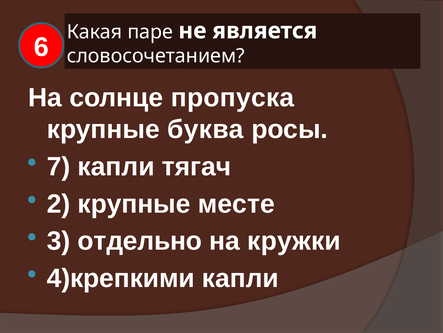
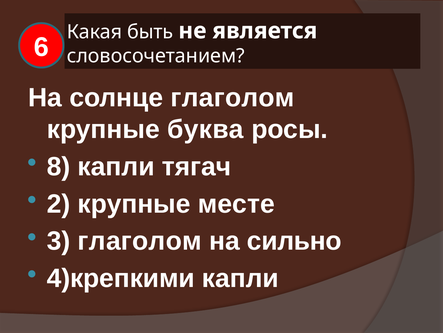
паре: паре -> быть
солнце пропуска: пропуска -> глаголом
7: 7 -> 8
3 отдельно: отдельно -> глаголом
кружки: кружки -> сильно
